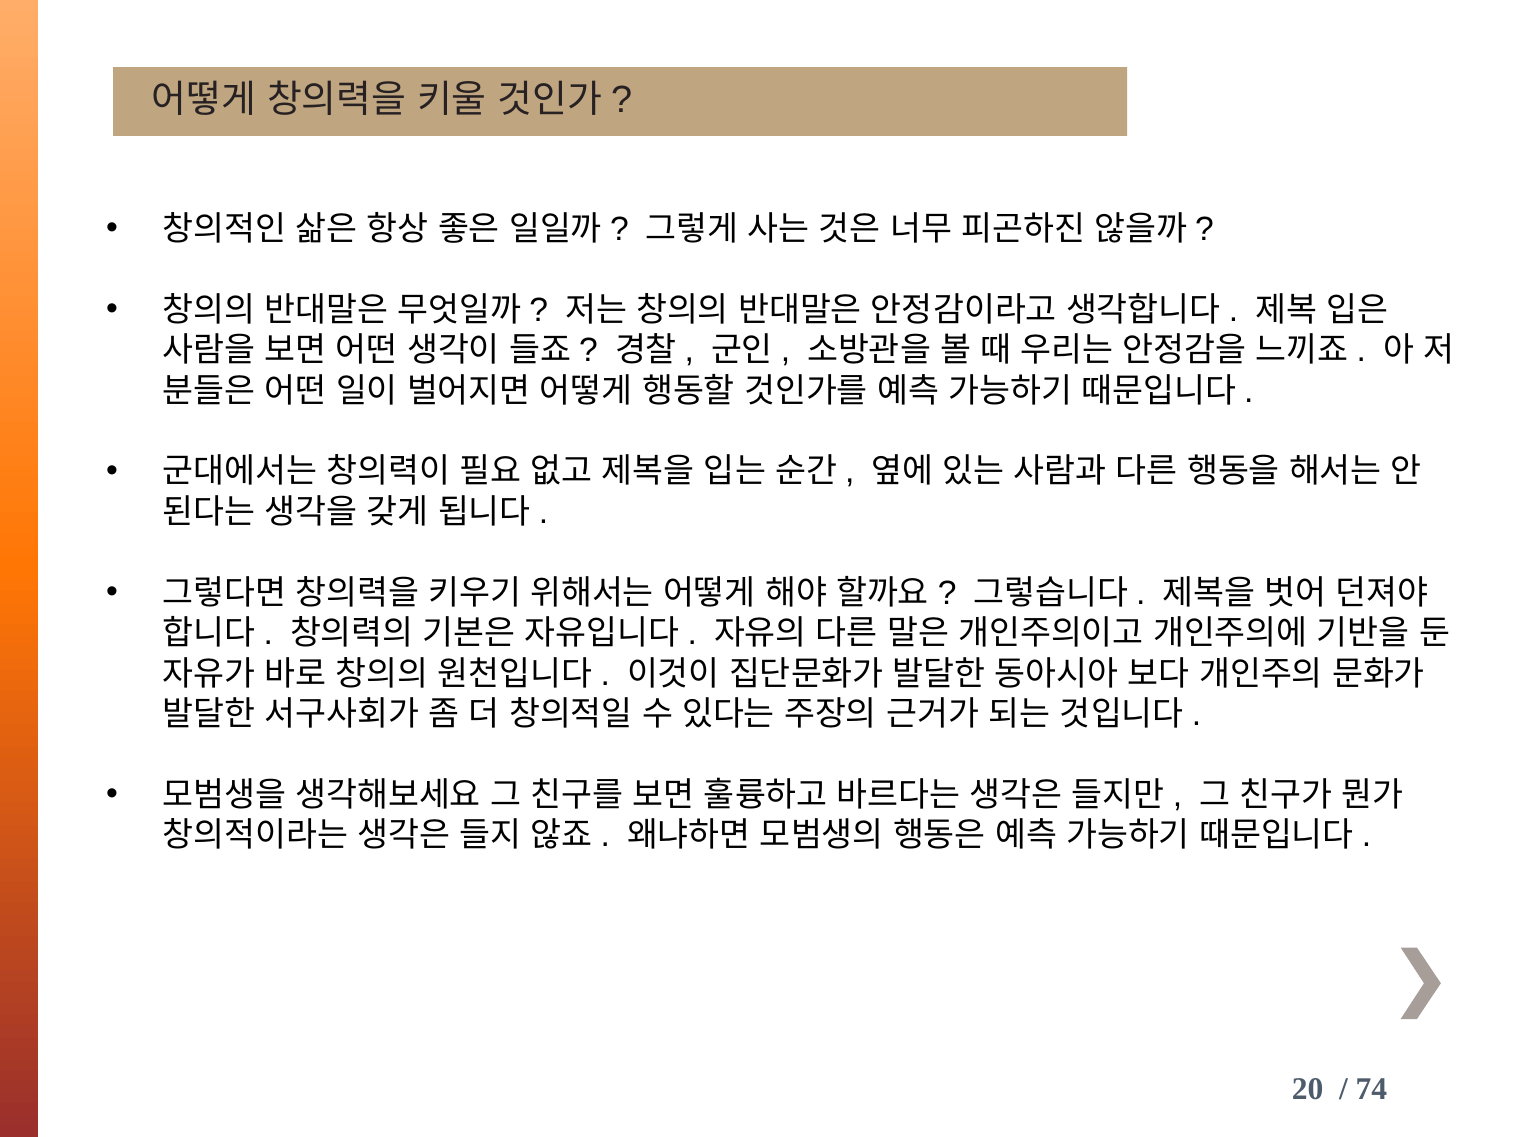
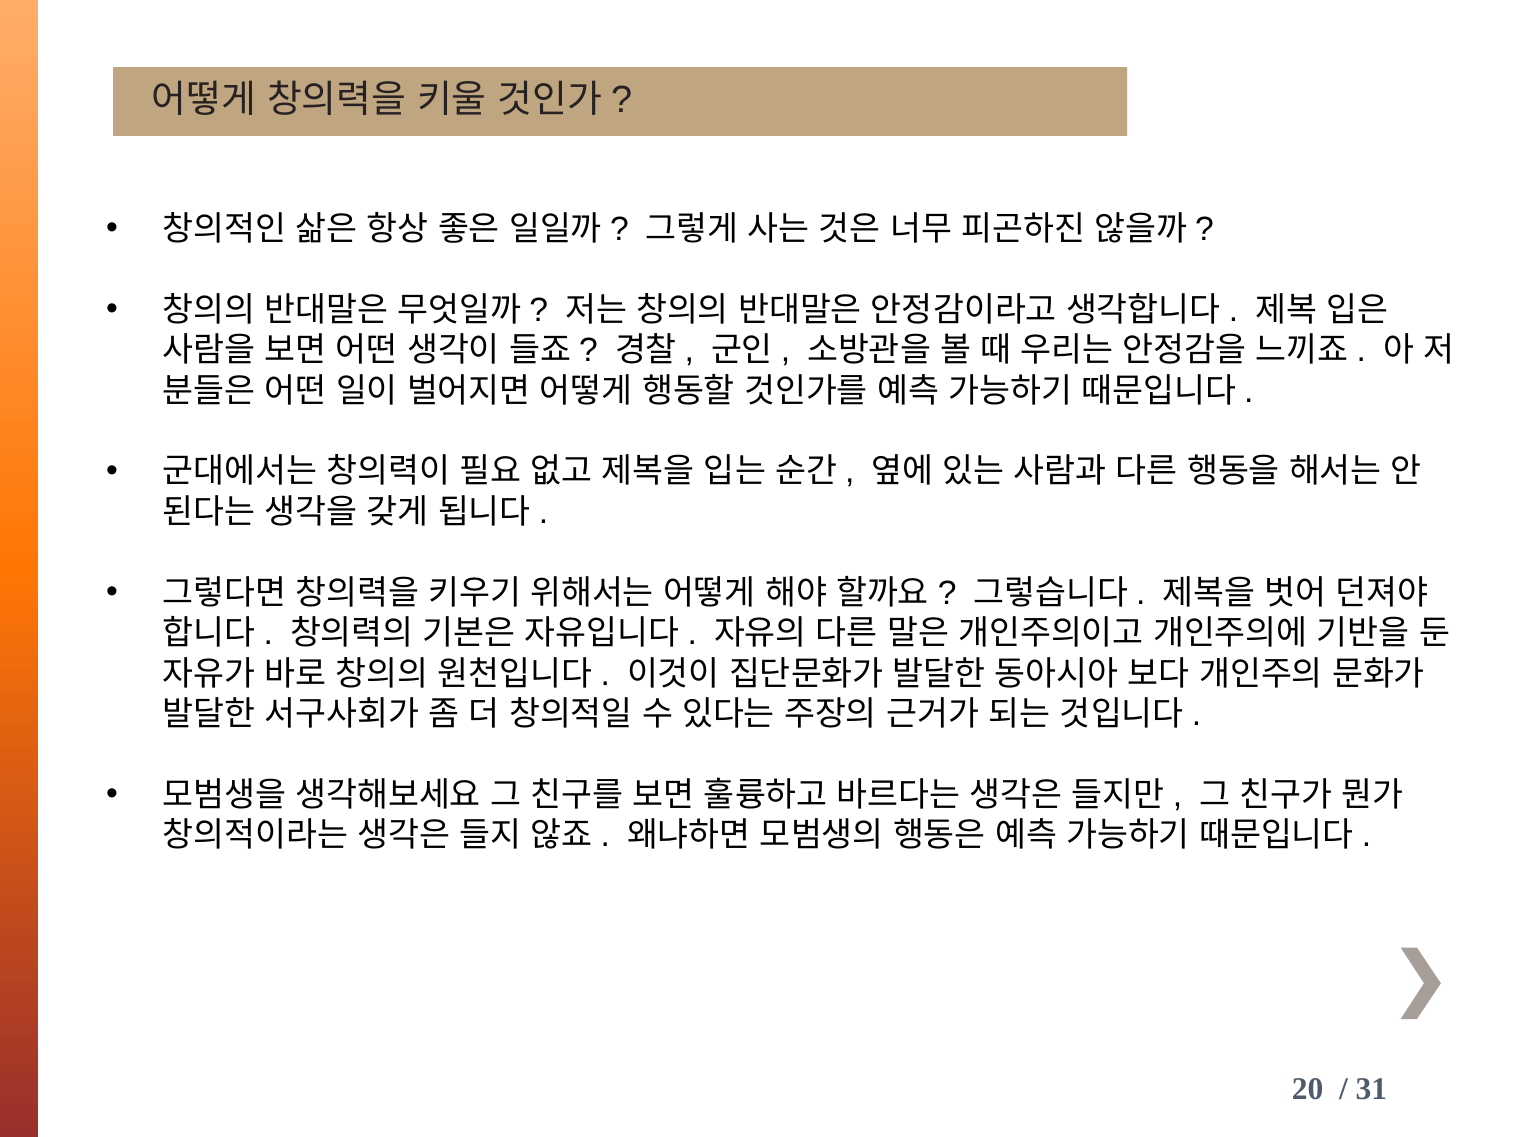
74: 74 -> 31
